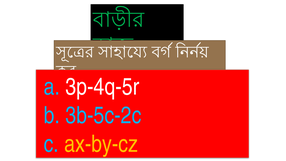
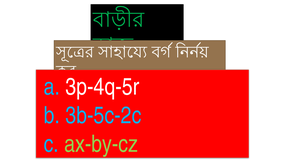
ax-by-cz colour: yellow -> light green
